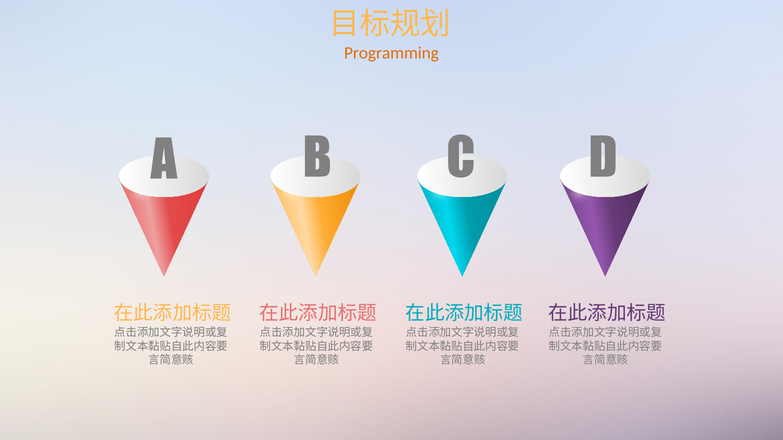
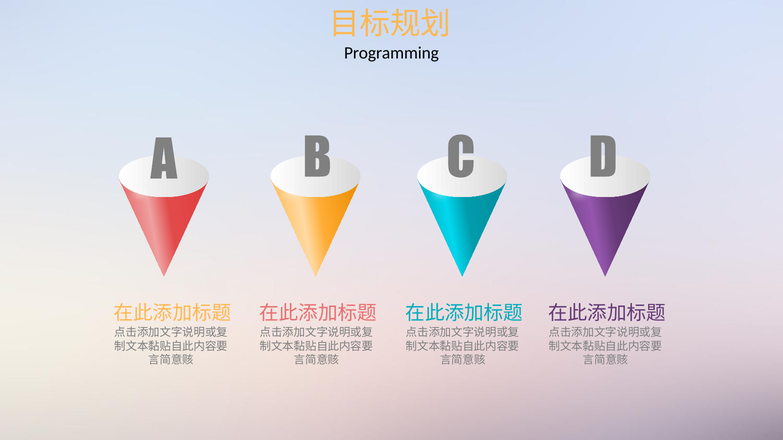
Programming colour: orange -> black
